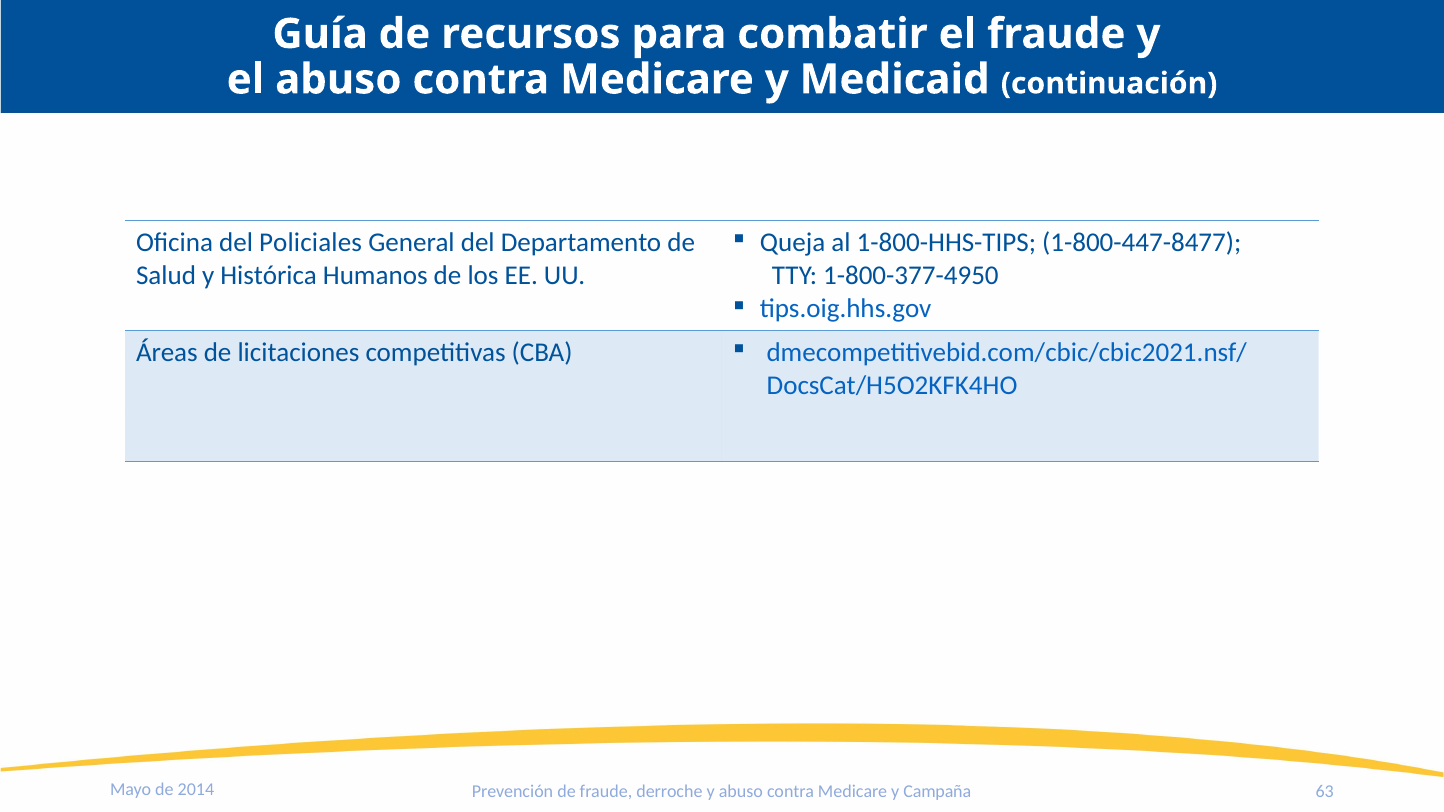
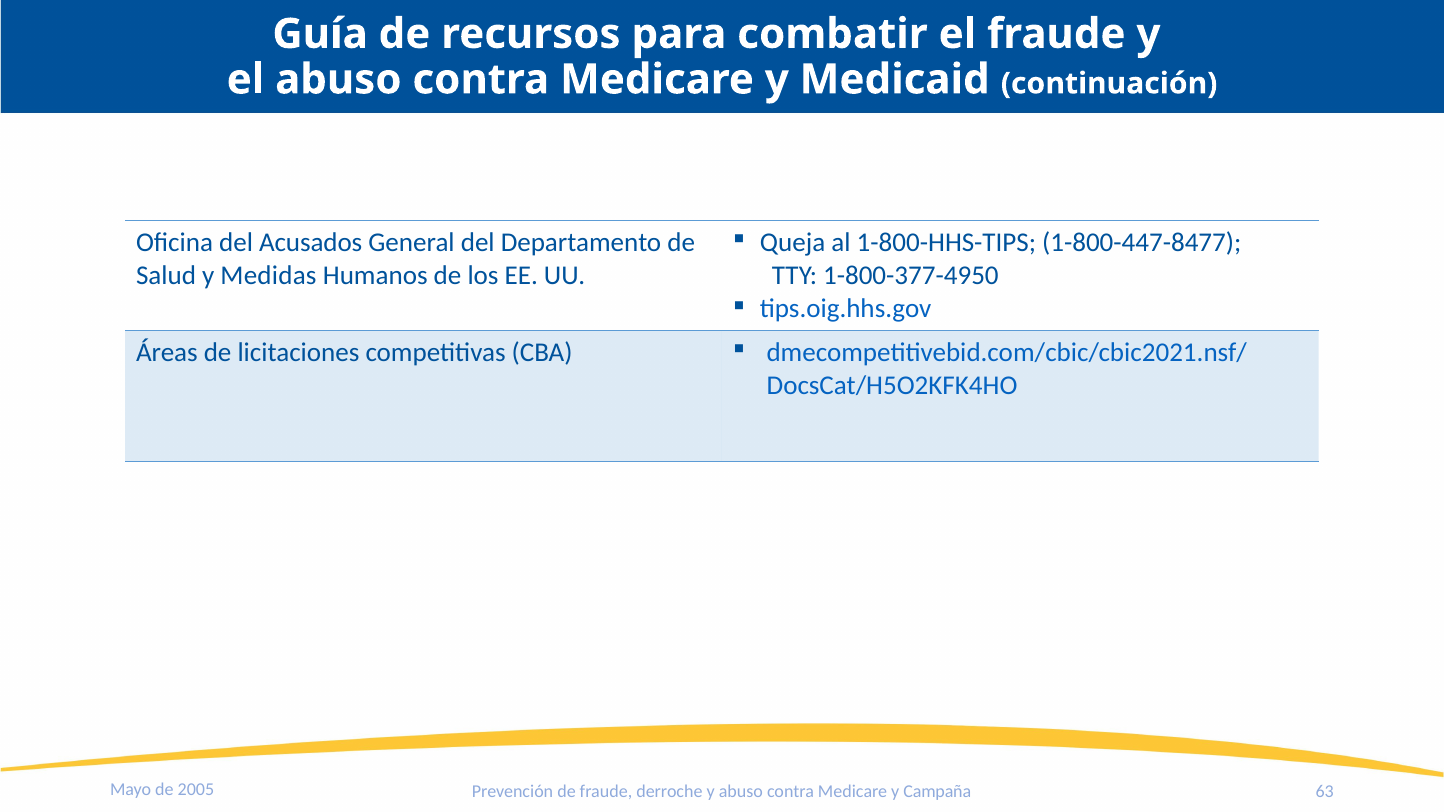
Policiales: Policiales -> Acusados
Histórica: Histórica -> Medidas
2014: 2014 -> 2005
